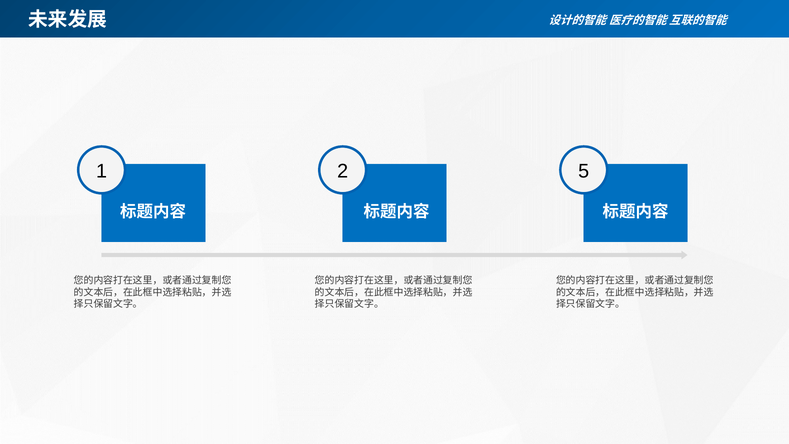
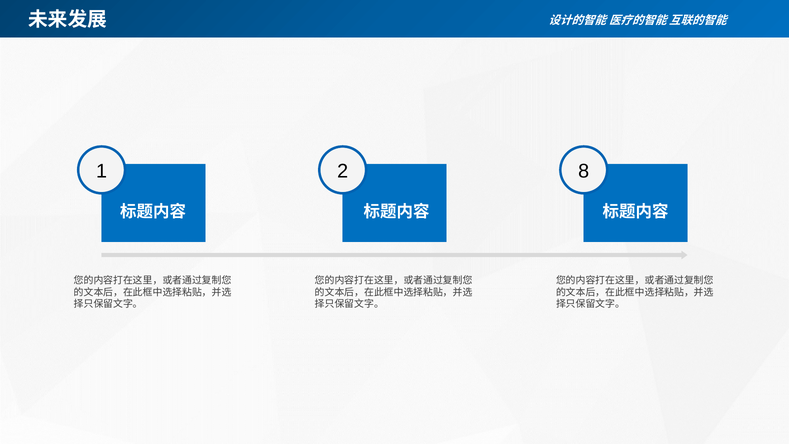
5: 5 -> 8
